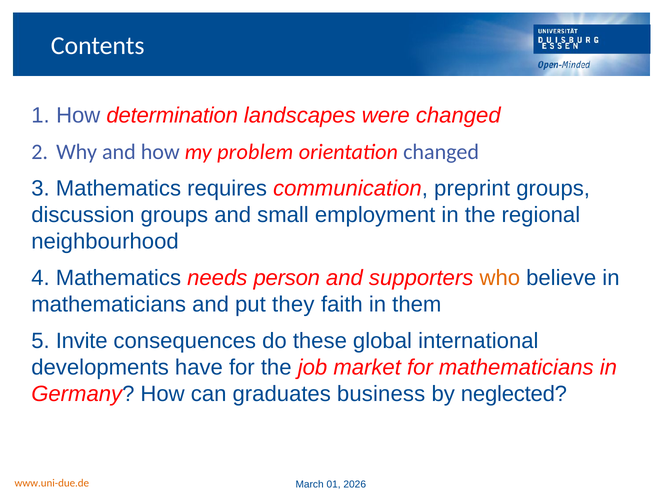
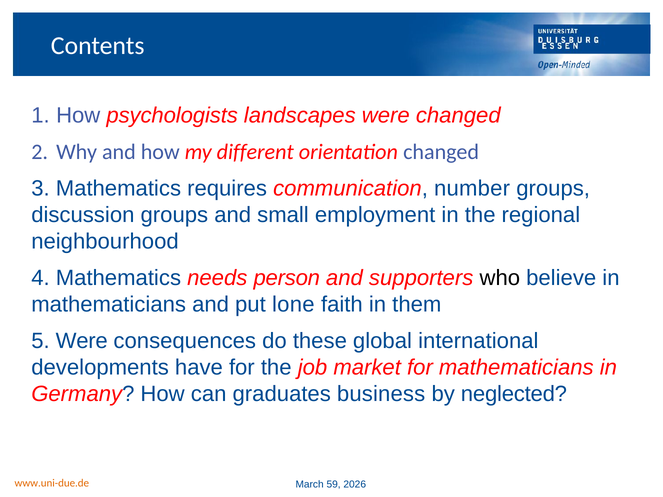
determination: determination -> psychologists
problem: problem -> different
preprint: preprint -> number
who colour: orange -> black
they: they -> lone
5 Invite: Invite -> Were
01: 01 -> 59
